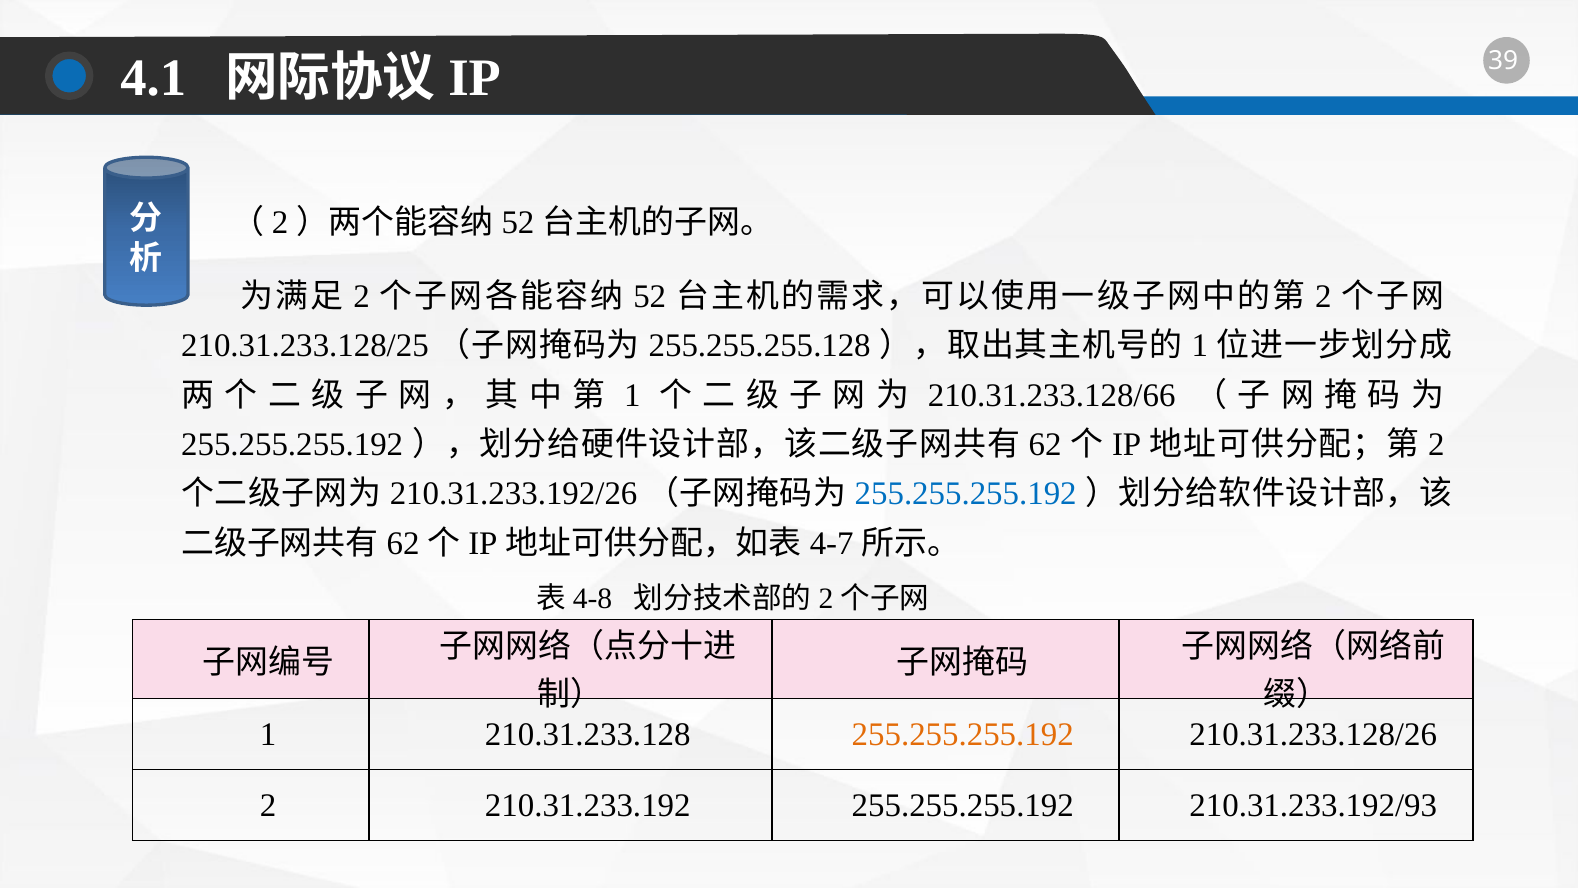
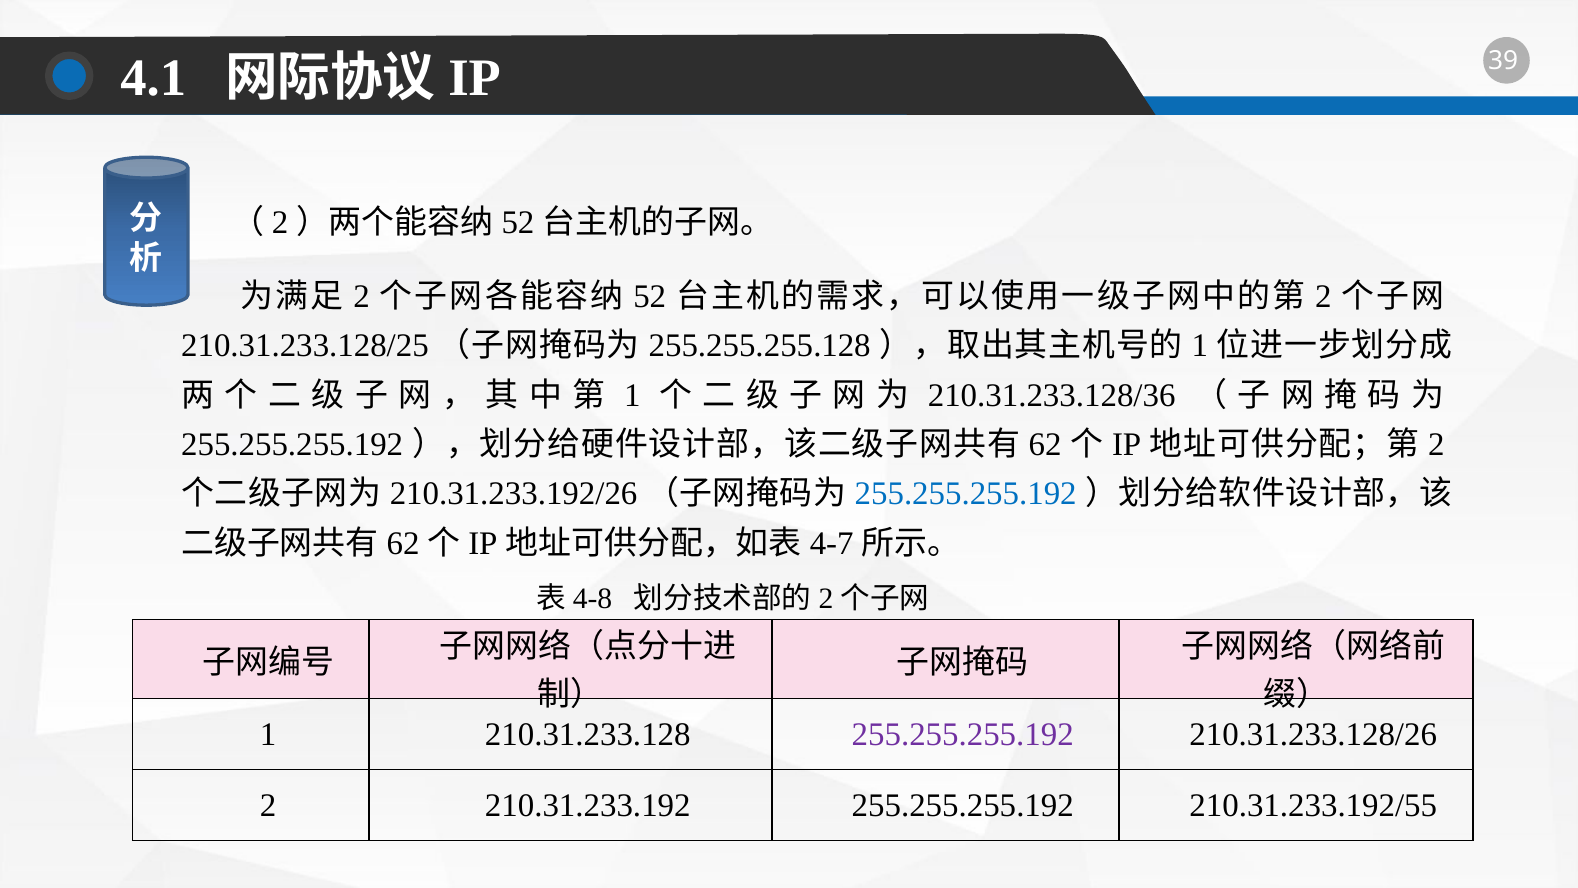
210.31.233.128/66: 210.31.233.128/66 -> 210.31.233.128/36
255.255.255.192 at (963, 734) colour: orange -> purple
210.31.233.192/93: 210.31.233.192/93 -> 210.31.233.192/55
